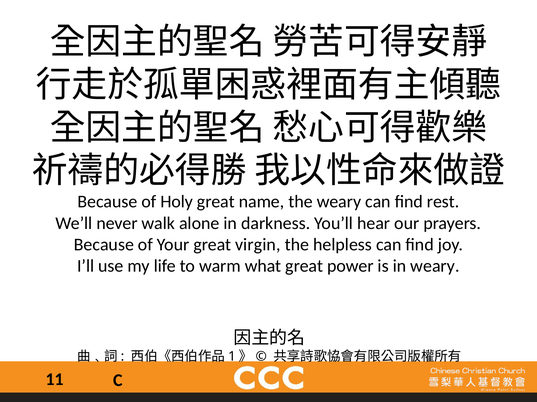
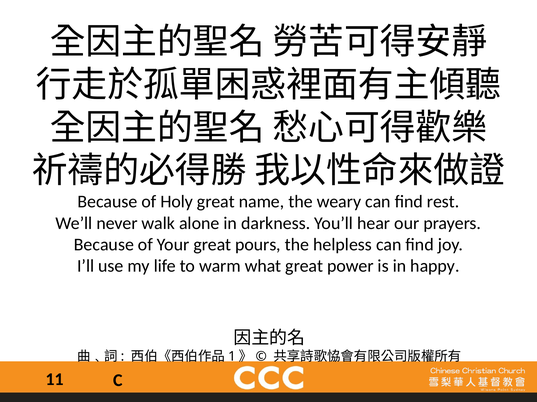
virgin: virgin -> pours
in weary: weary -> happy
